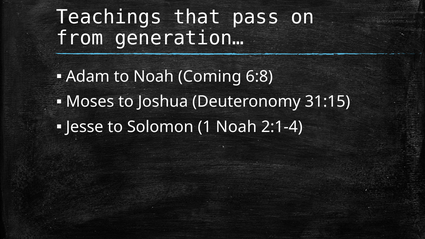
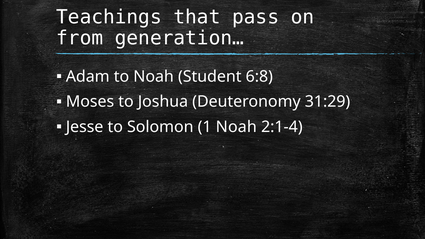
Coming: Coming -> Student
31:15: 31:15 -> 31:29
